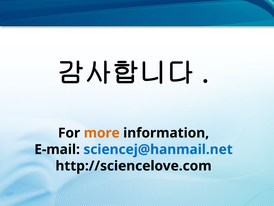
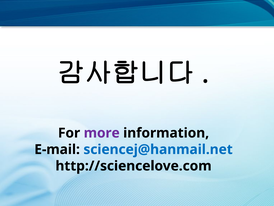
more colour: orange -> purple
